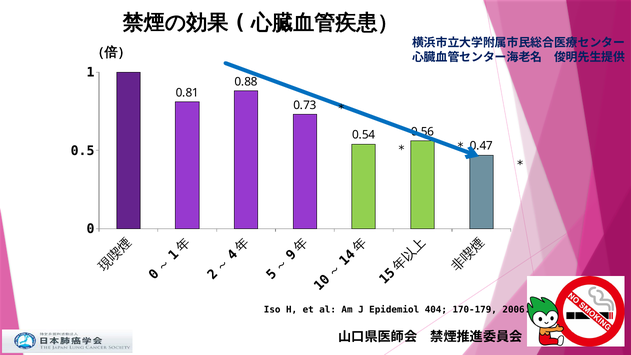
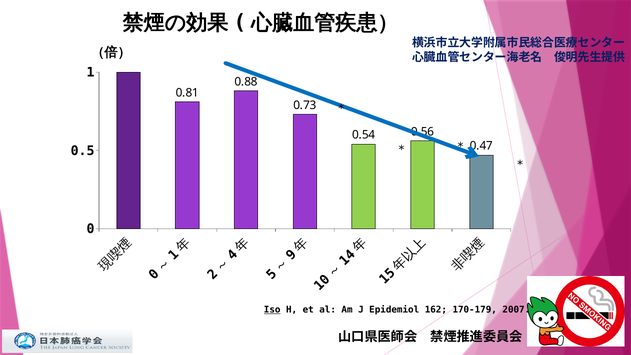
Iso underline: none -> present
404: 404 -> 162
2006: 2006 -> 2007
